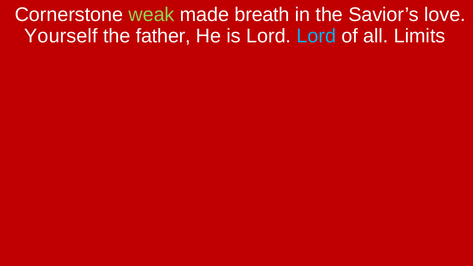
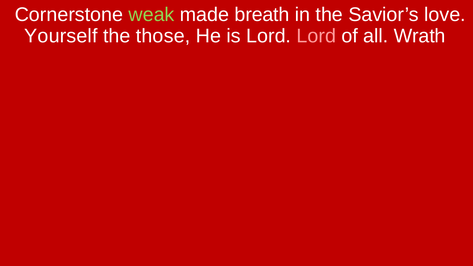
father: father -> those
Lord at (316, 36) colour: light blue -> pink
Limits: Limits -> Wrath
